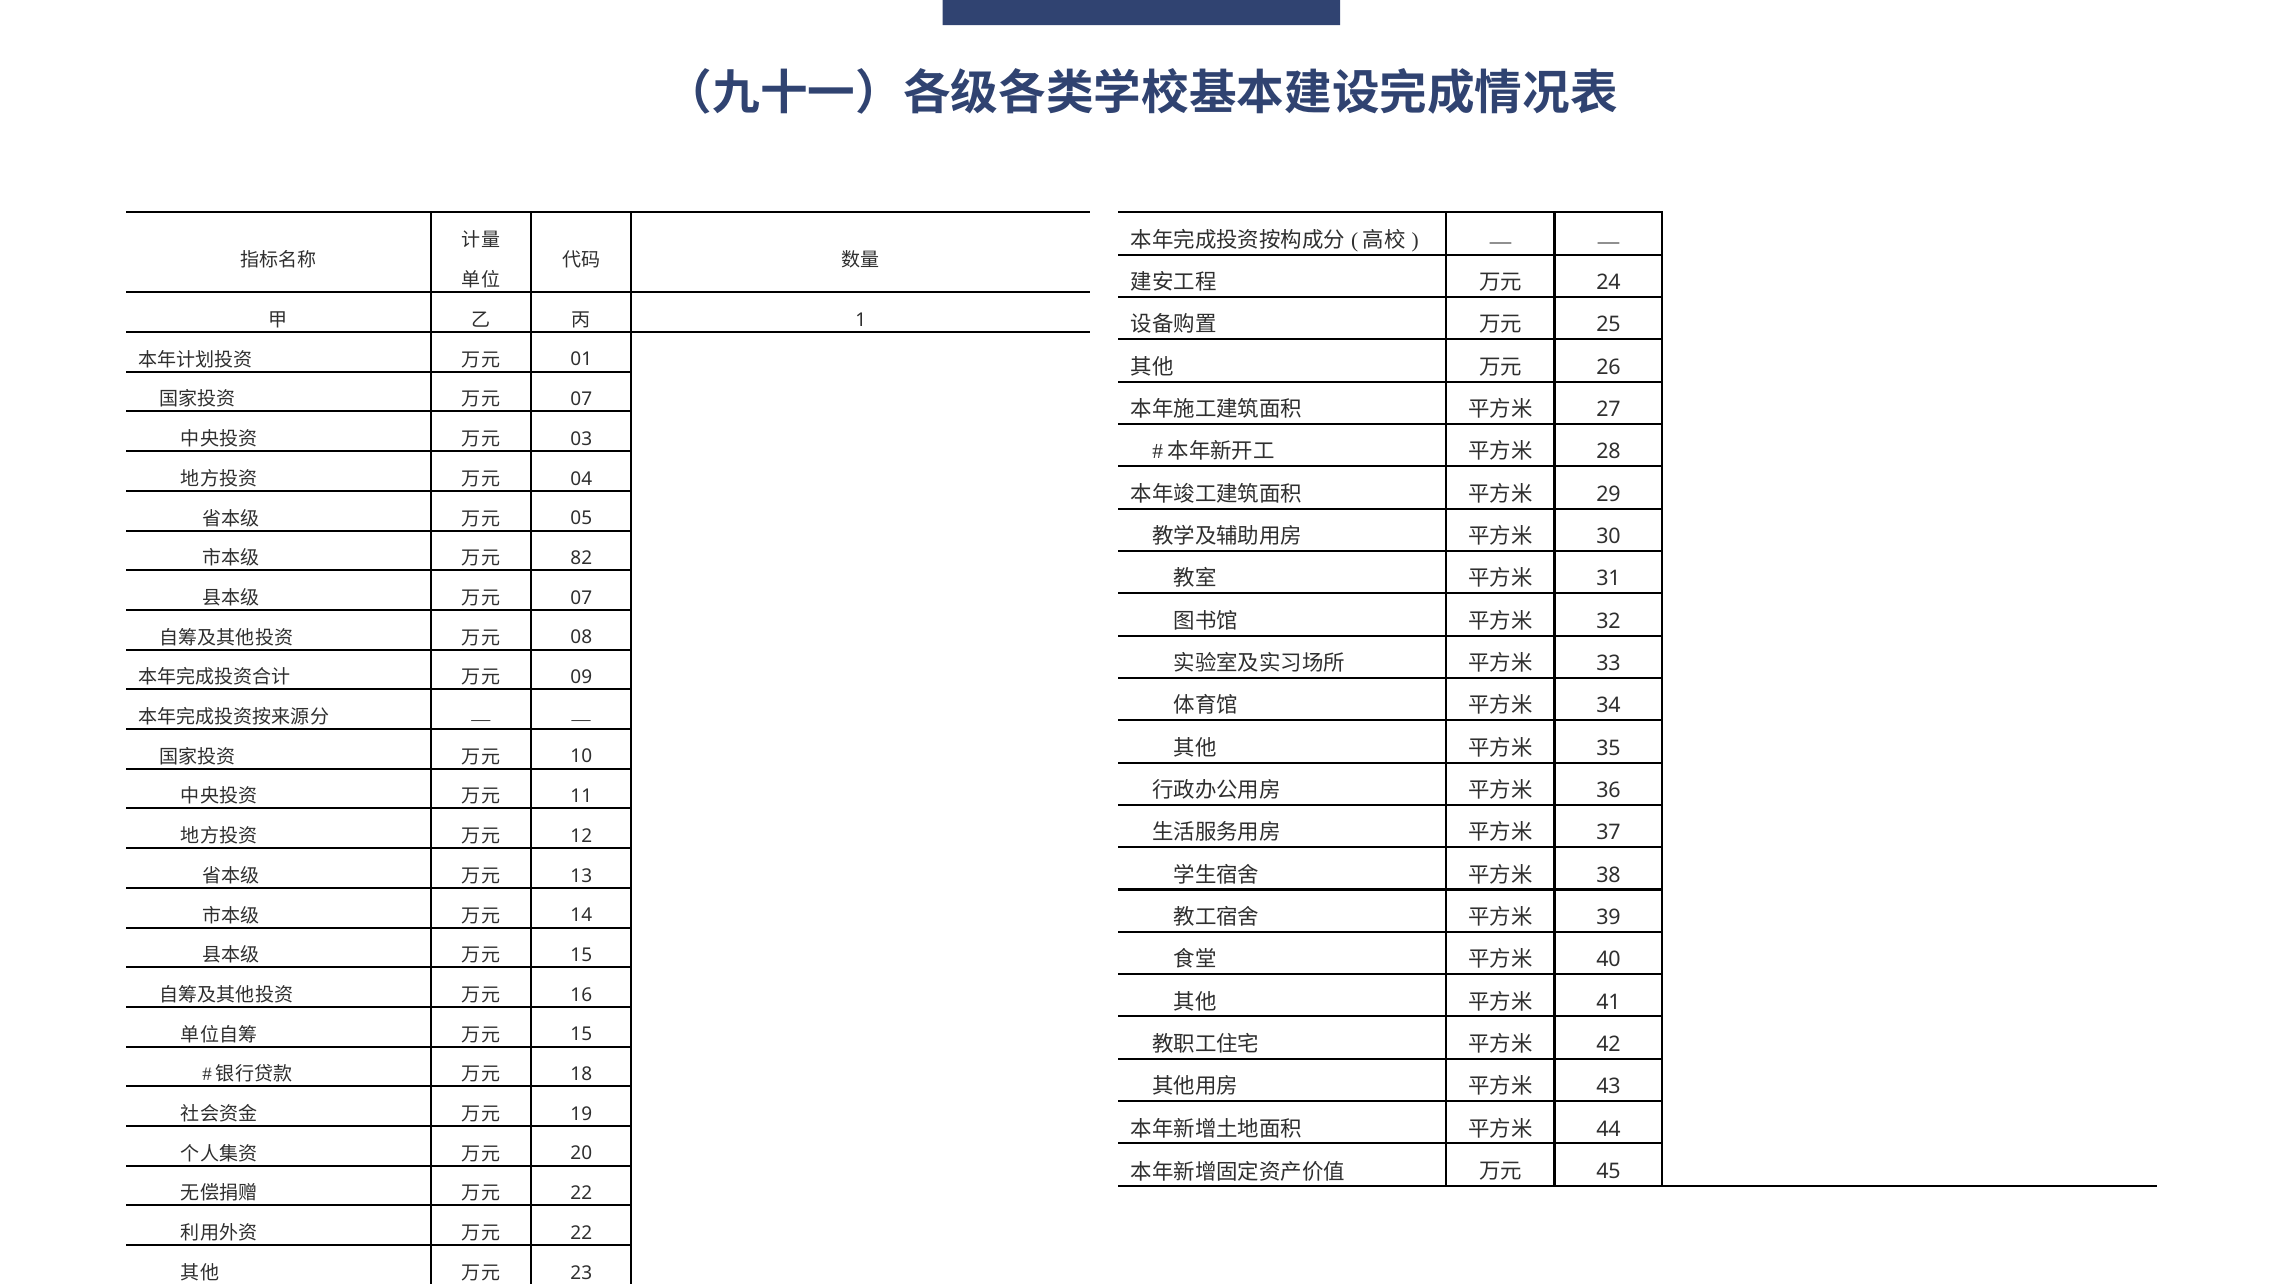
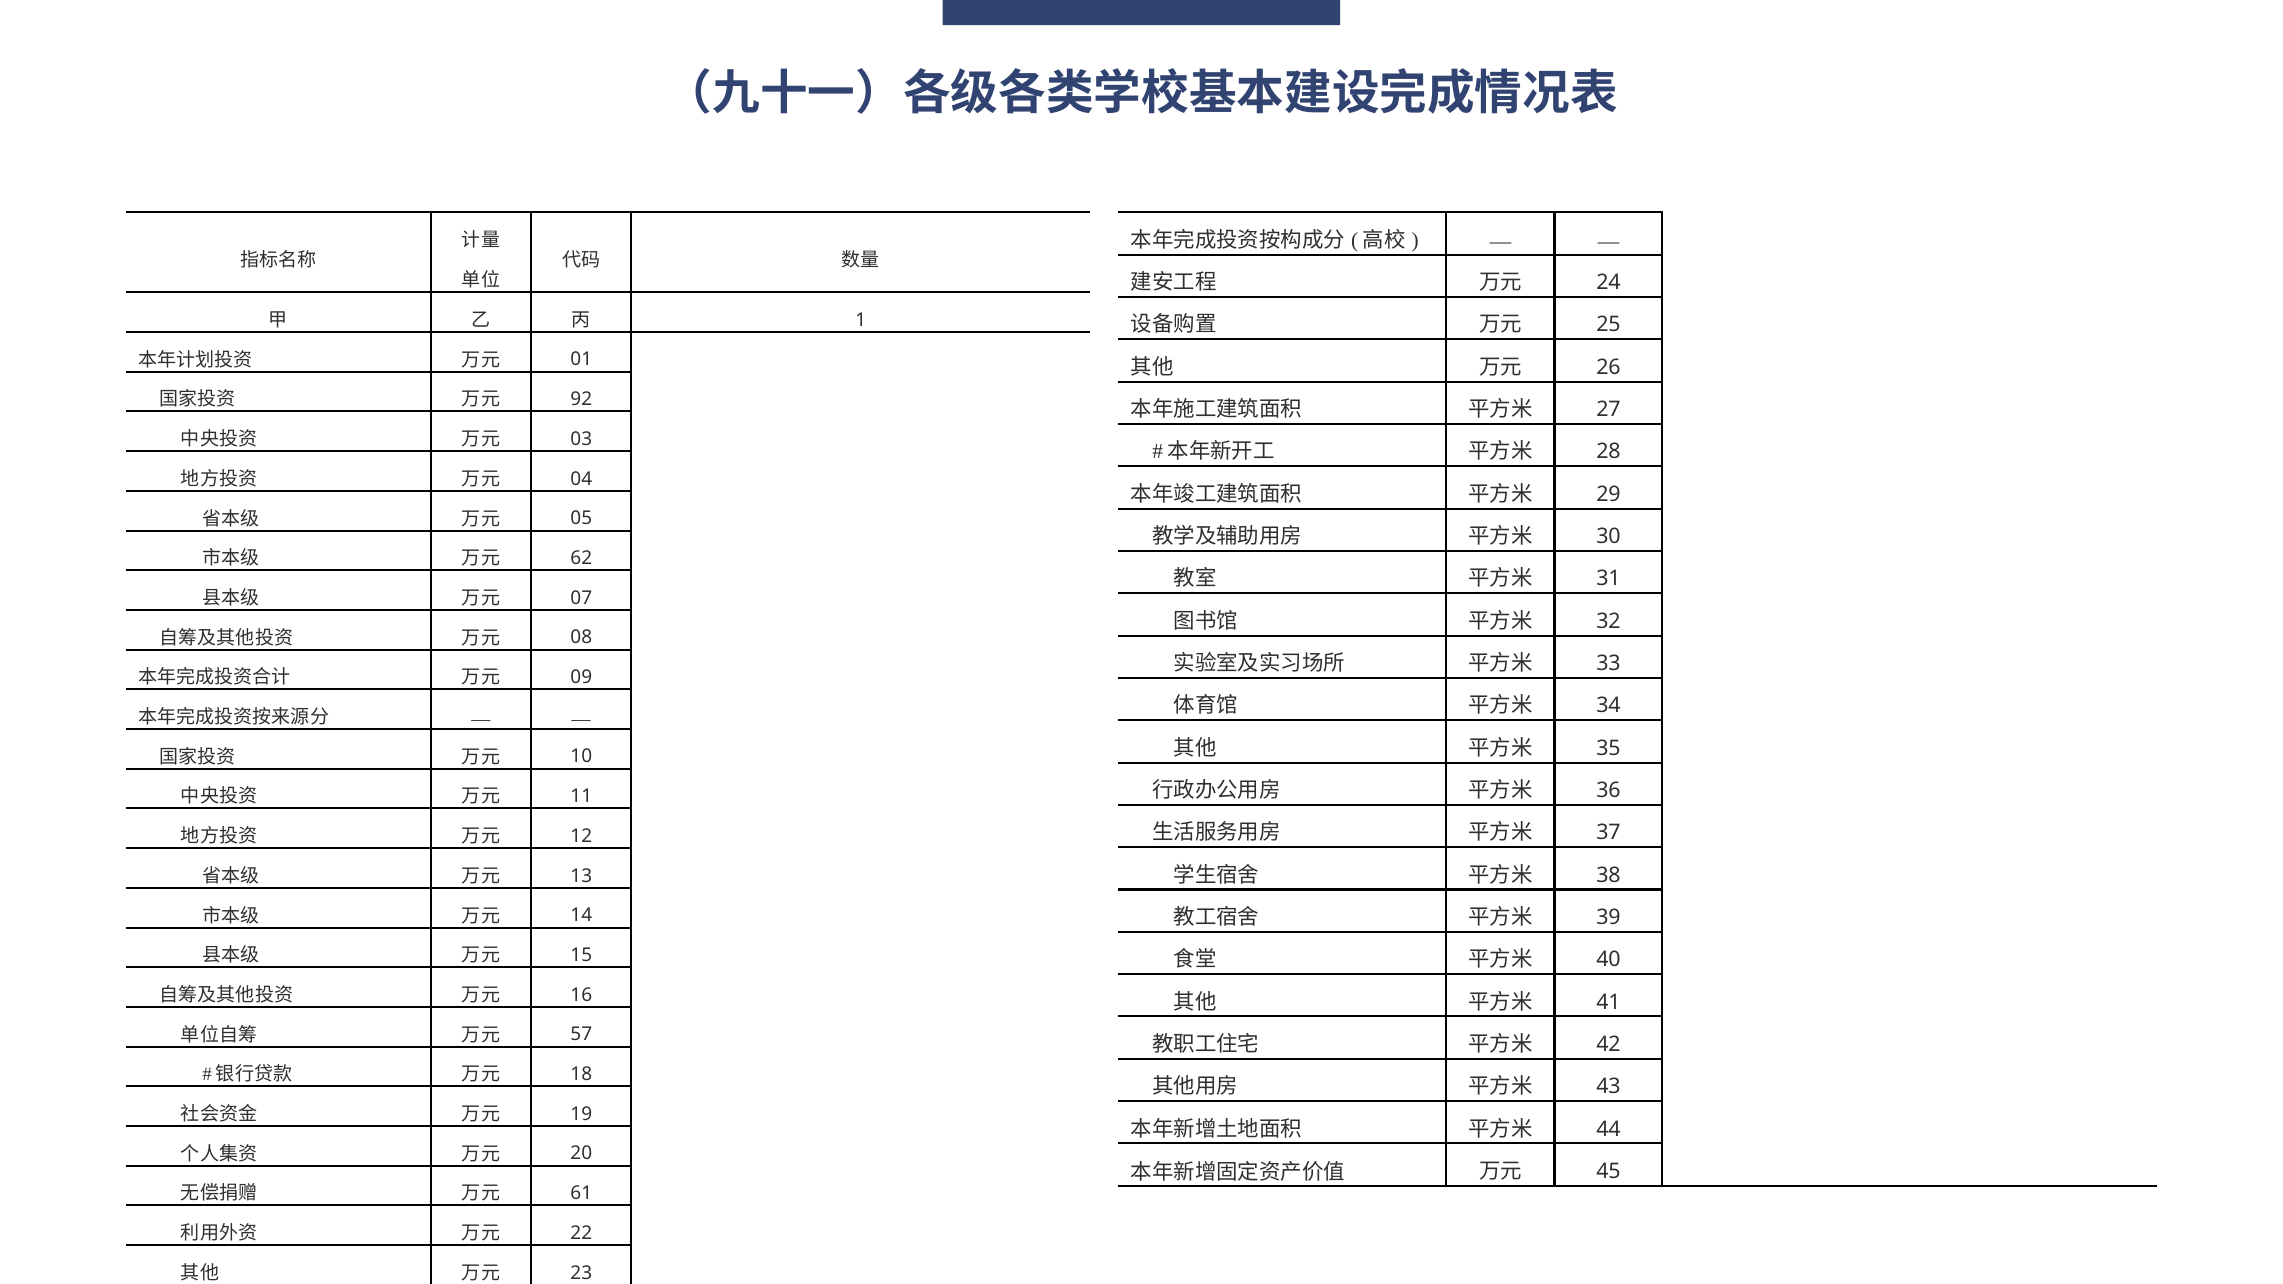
07 at (581, 399): 07 -> 92
82: 82 -> 62
15 at (581, 1035): 15 -> 57
22 at (581, 1194): 22 -> 61
